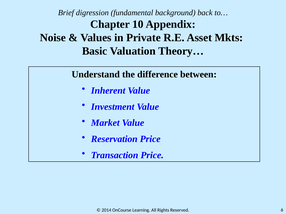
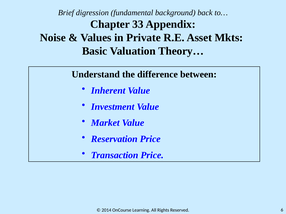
10: 10 -> 33
